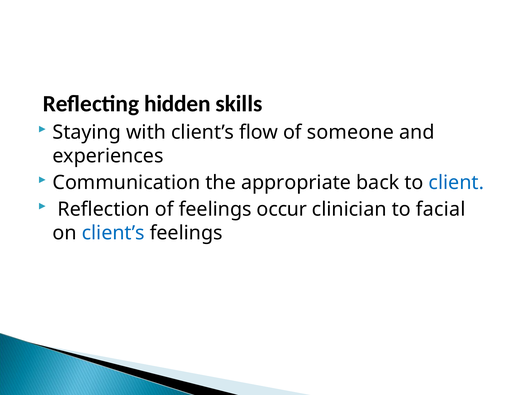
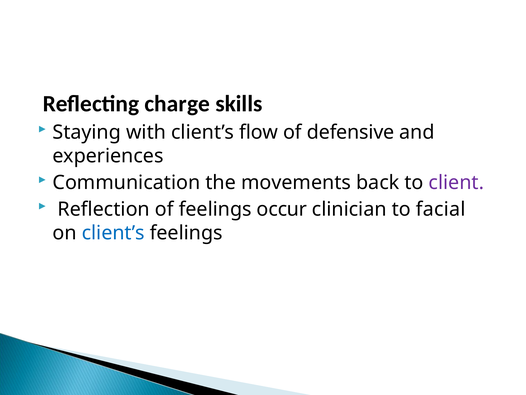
hidden: hidden -> charge
someone: someone -> defensive
appropriate: appropriate -> movements
client colour: blue -> purple
